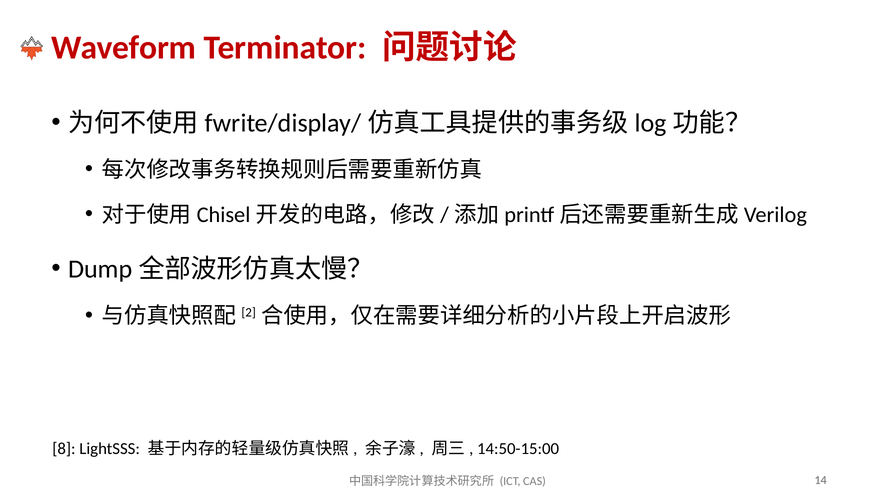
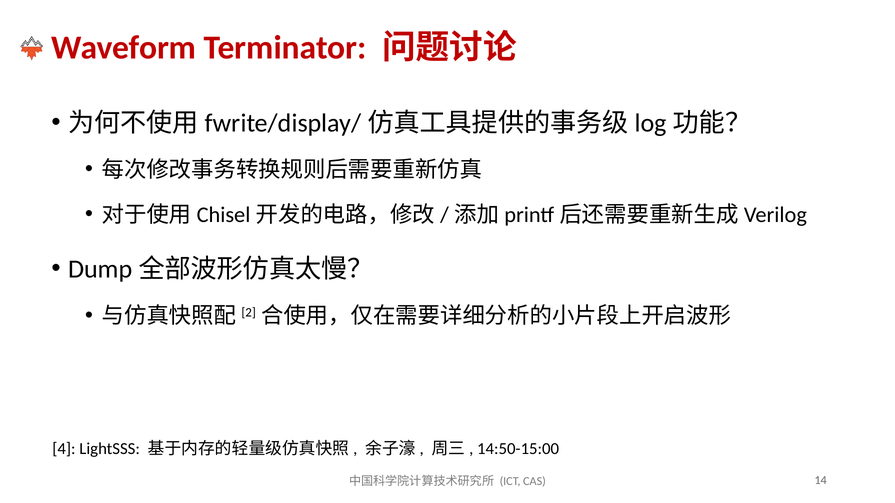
8: 8 -> 4
